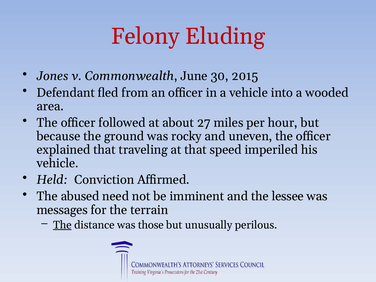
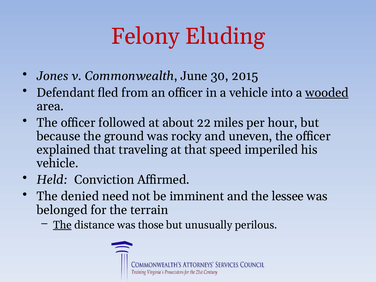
wooded underline: none -> present
27: 27 -> 22
abused: abused -> denied
messages: messages -> belonged
